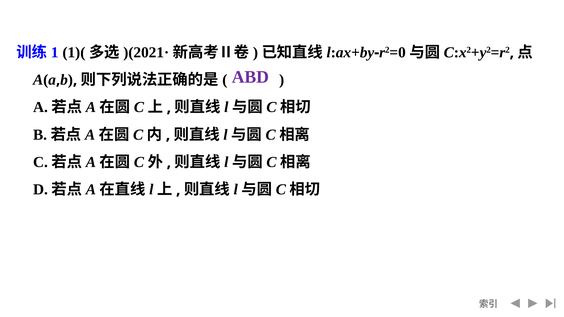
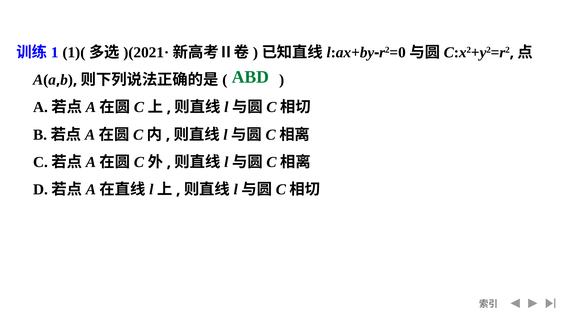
ABD colour: purple -> green
